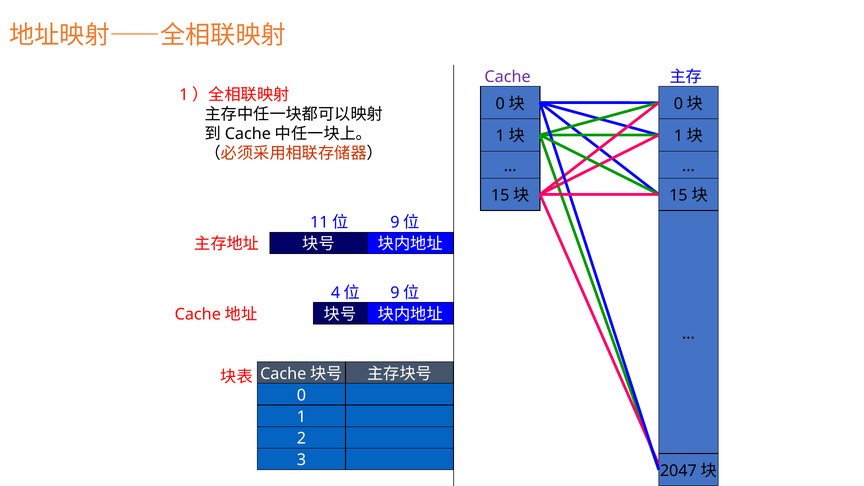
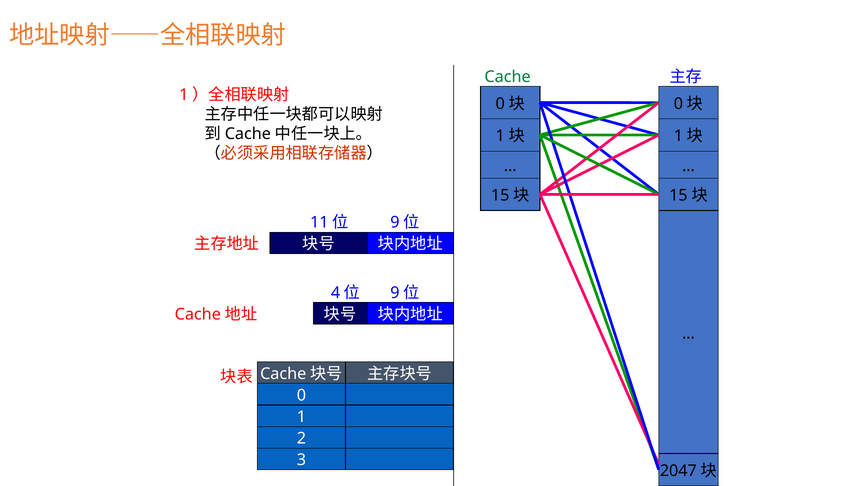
Cache colour: purple -> green
